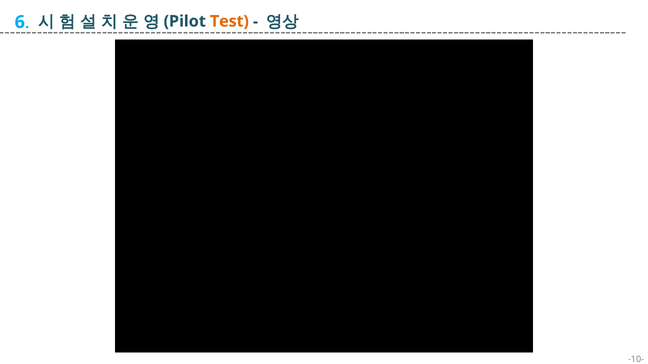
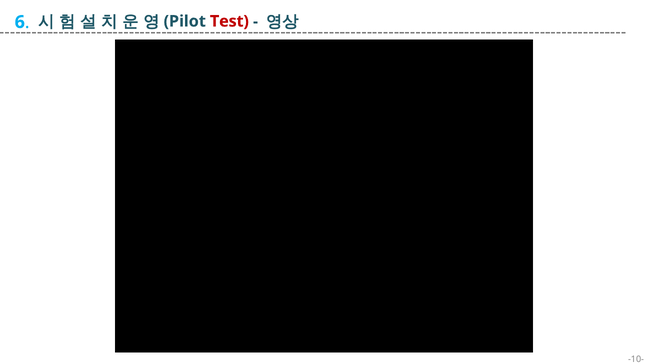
Test colour: orange -> red
